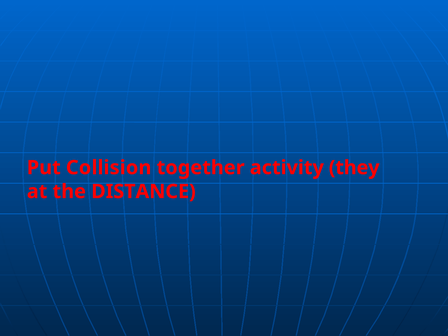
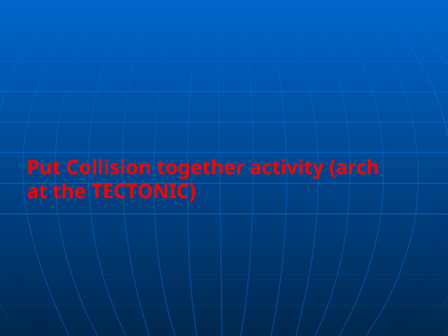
they: they -> arch
DISTANCE: DISTANCE -> TECTONIC
